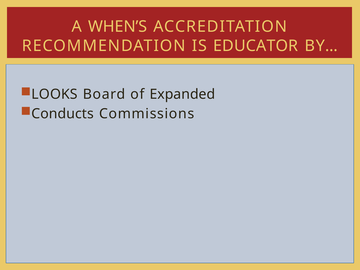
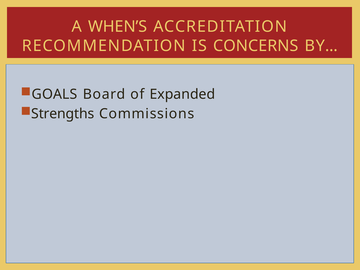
EDUCATOR: EDUCATOR -> CONCERNS
LOOKS: LOOKS -> GOALS
Conducts: Conducts -> Strengths
